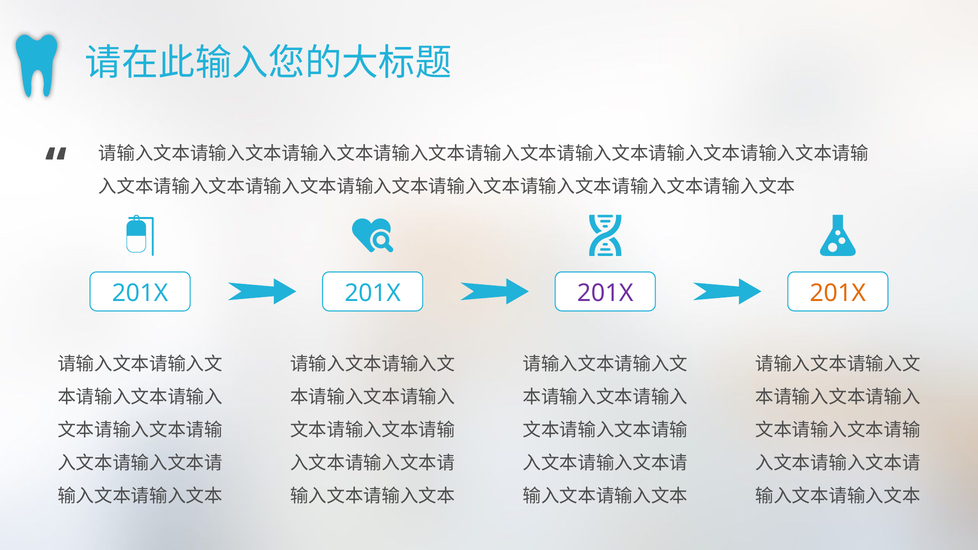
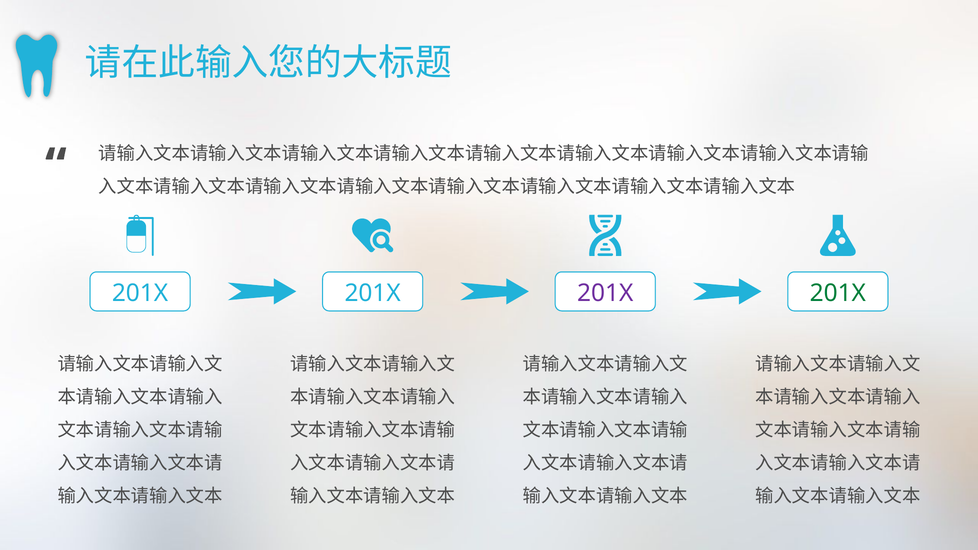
201X at (838, 293) colour: orange -> green
